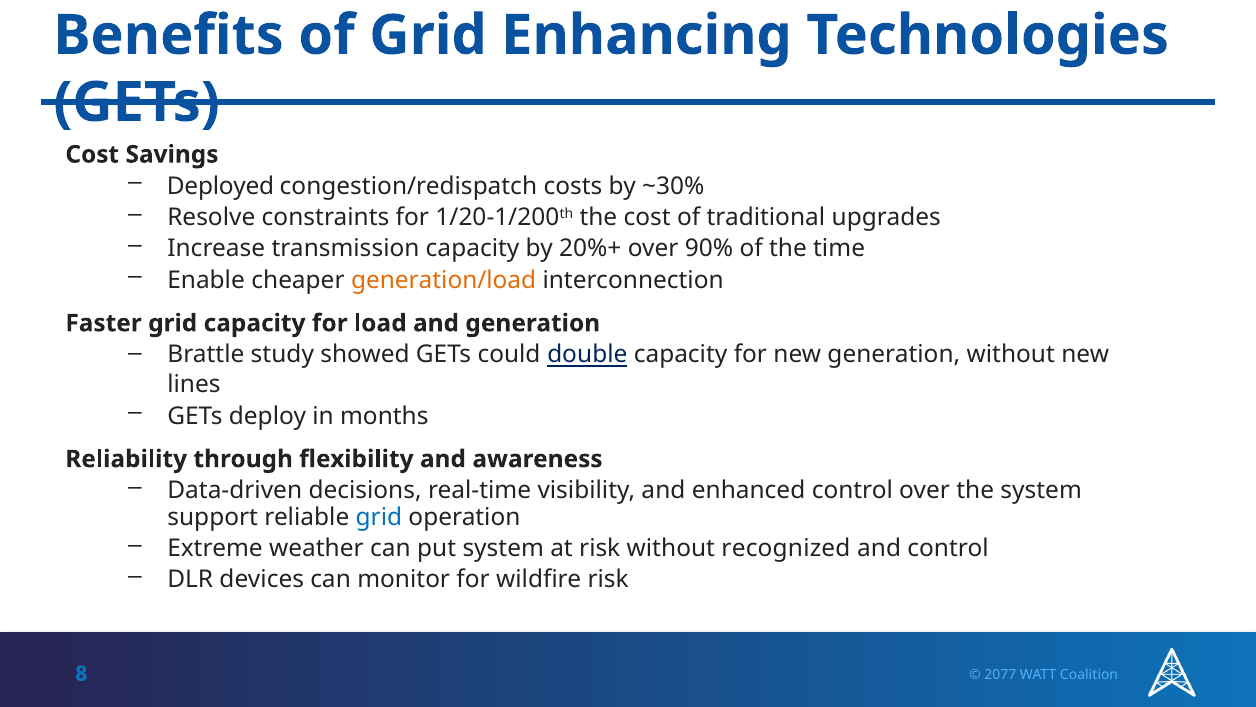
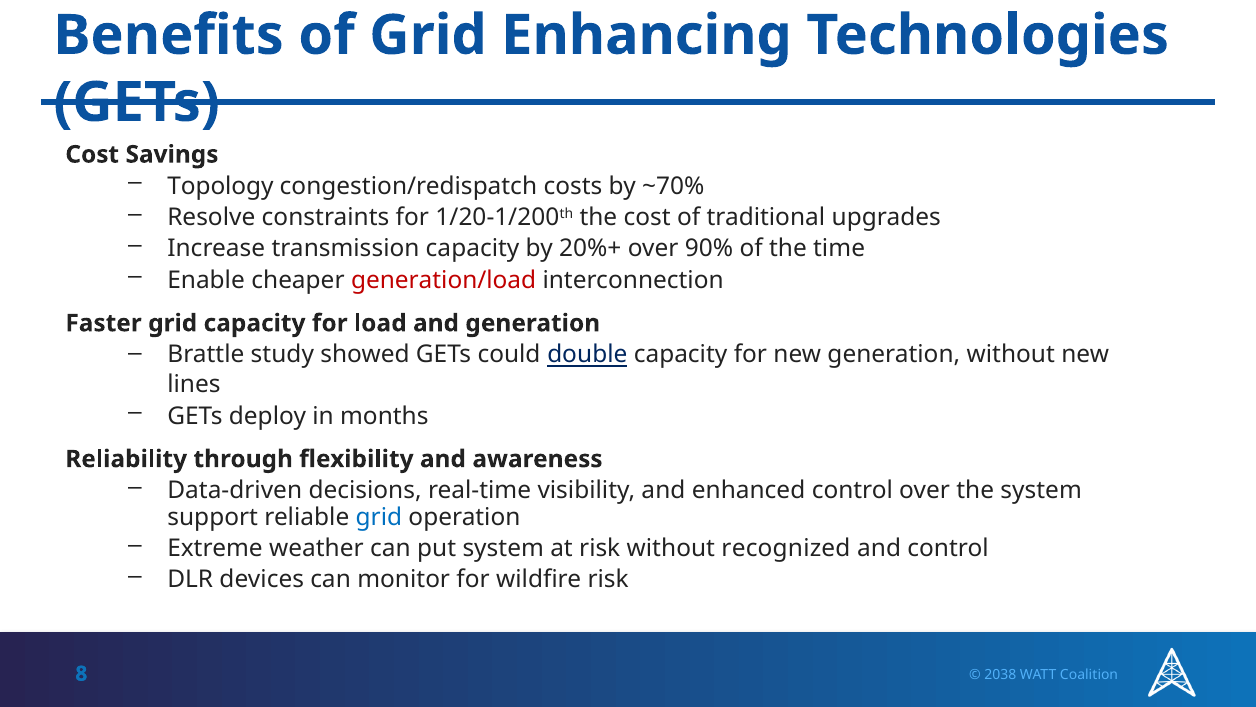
Deployed: Deployed -> Topology
~30%: ~30% -> ~70%
generation/load colour: orange -> red
2077: 2077 -> 2038
